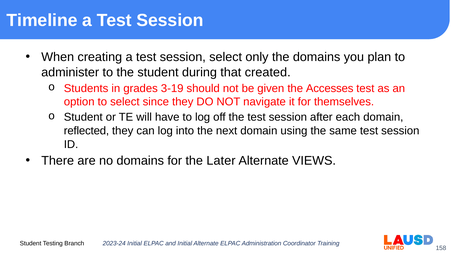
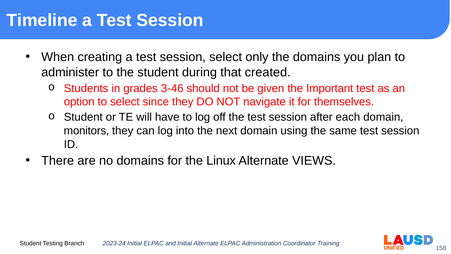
3-19: 3-19 -> 3-46
Accesses: Accesses -> Important
reflected: reflected -> monitors
Later: Later -> Linux
